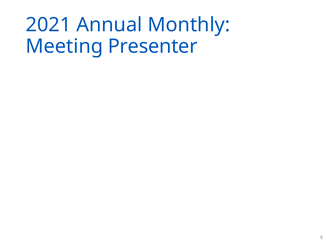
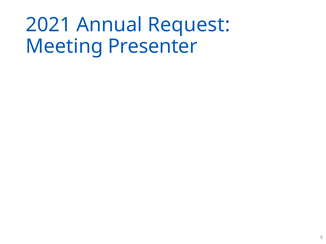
Monthly: Monthly -> Request
